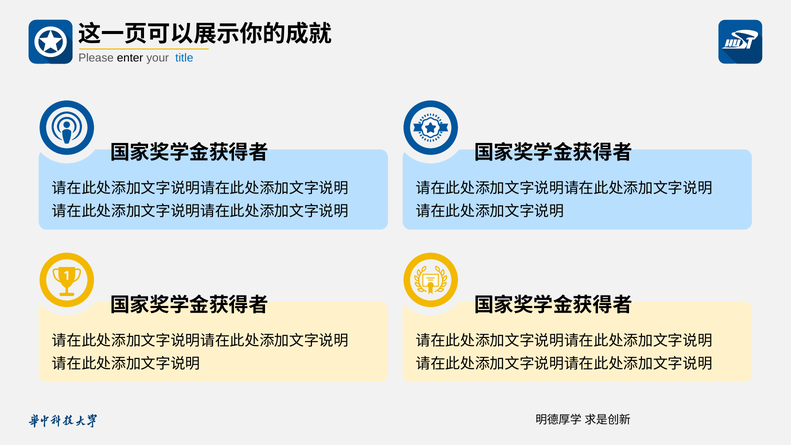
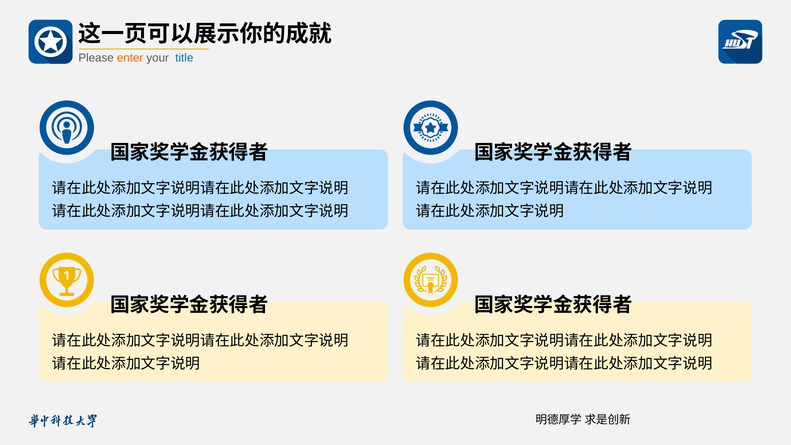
enter colour: black -> orange
